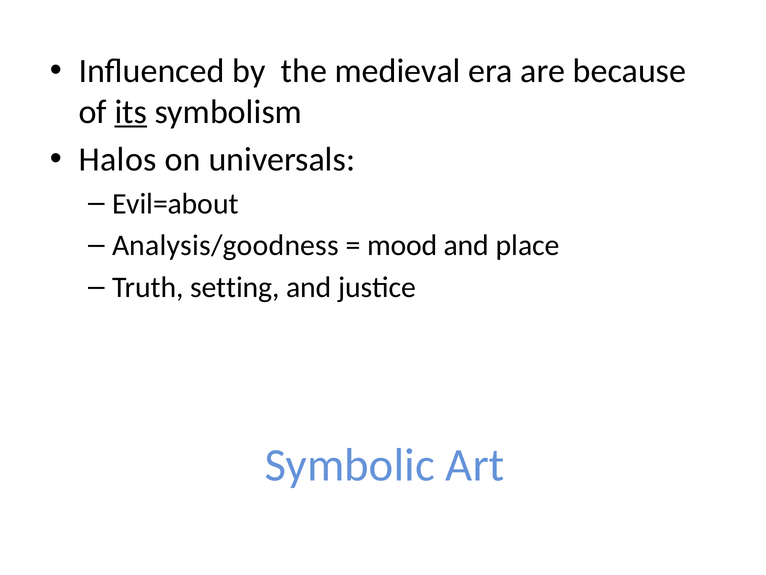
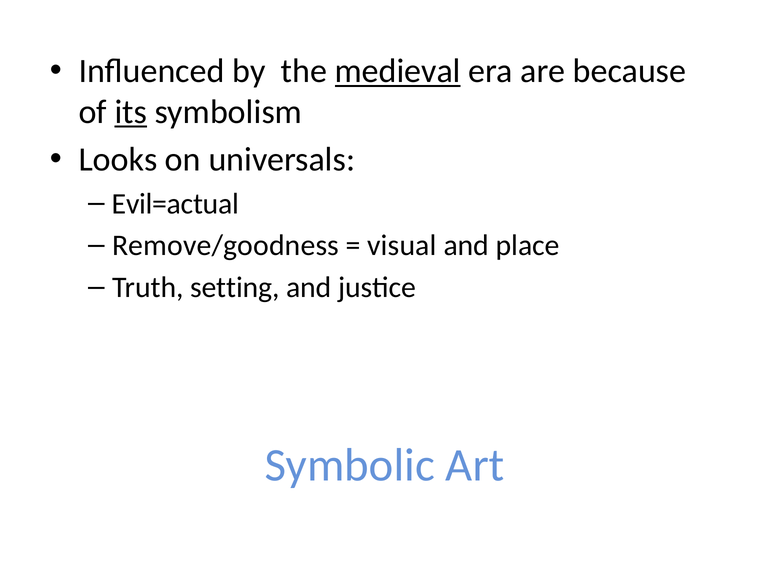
medieval underline: none -> present
Halos: Halos -> Looks
Evil=about: Evil=about -> Evil=actual
Analysis/goodness: Analysis/goodness -> Remove/goodness
mood: mood -> visual
